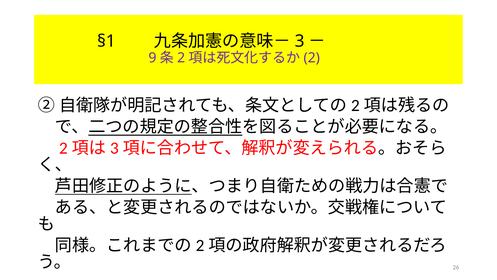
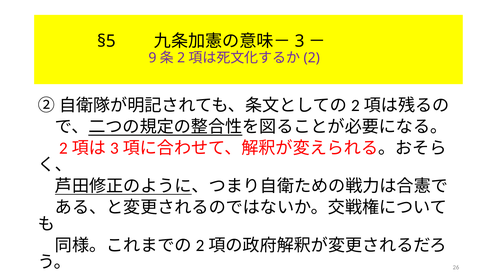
§1: §1 -> §5
